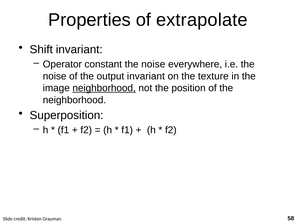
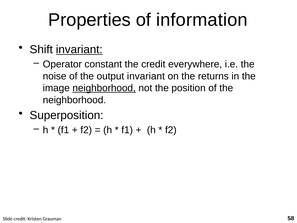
extrapolate: extrapolate -> information
invariant at (79, 49) underline: none -> present
noise at (153, 64): noise -> credit
texture: texture -> returns
